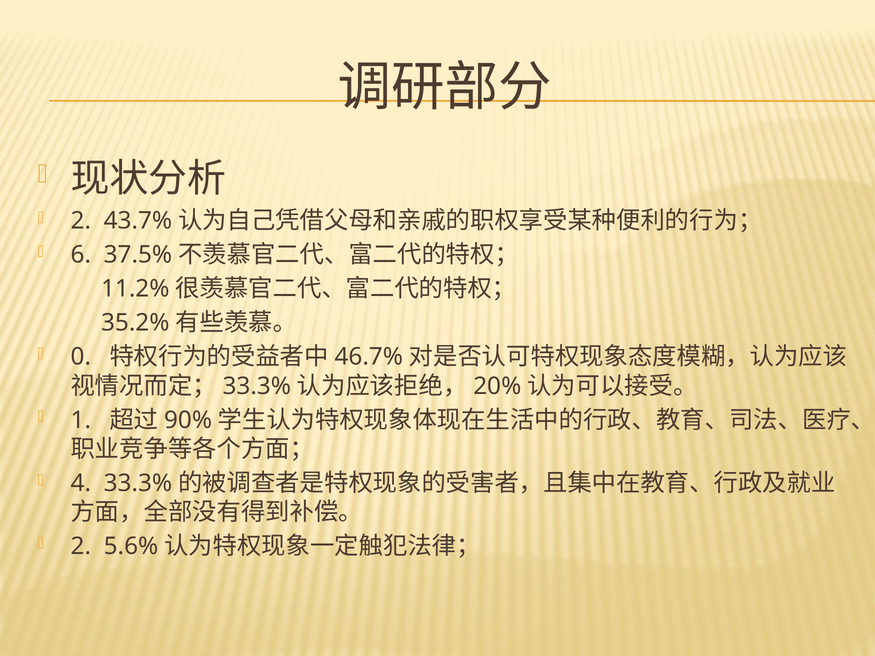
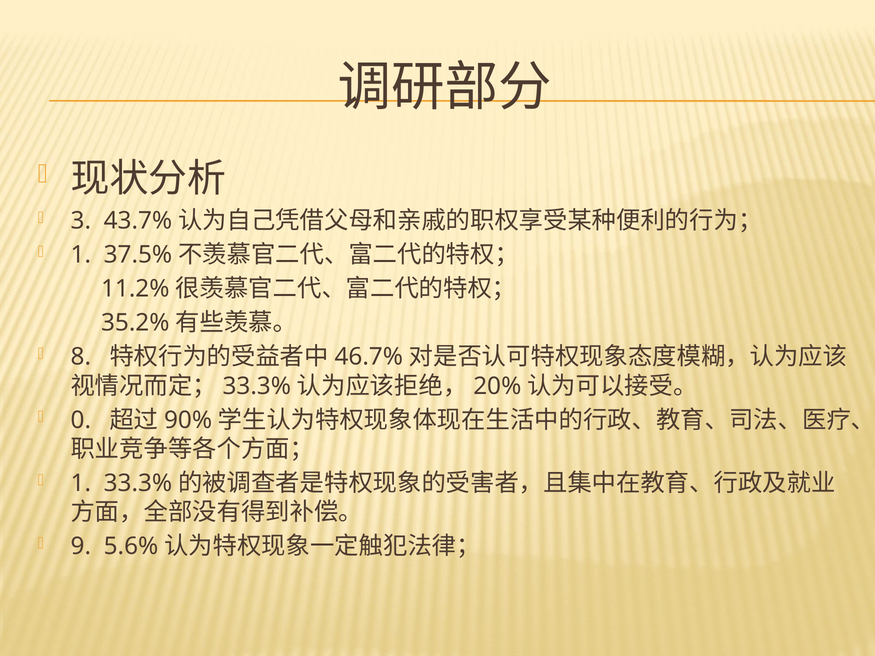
2 at (81, 221): 2 -> 3
6 at (81, 255): 6 -> 1
0: 0 -> 8
1: 1 -> 0
4 at (81, 483): 4 -> 1
2 at (81, 547): 2 -> 9
